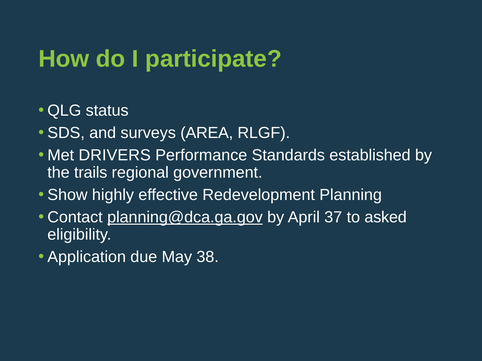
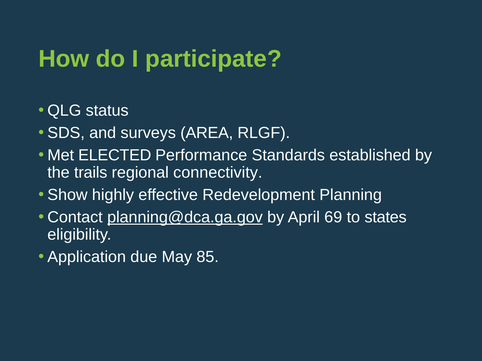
DRIVERS: DRIVERS -> ELECTED
government: government -> connectivity
37: 37 -> 69
asked: asked -> states
38: 38 -> 85
